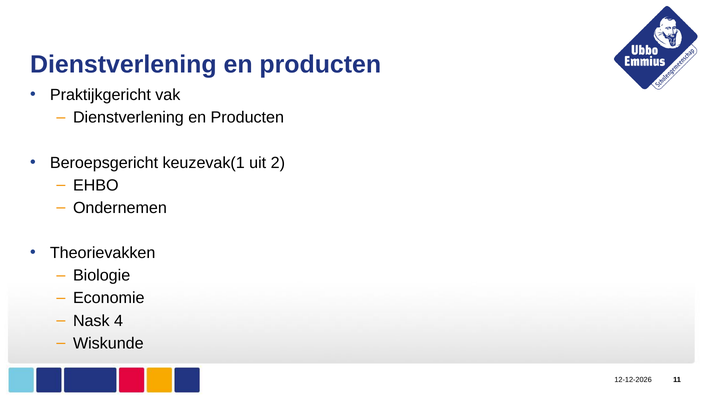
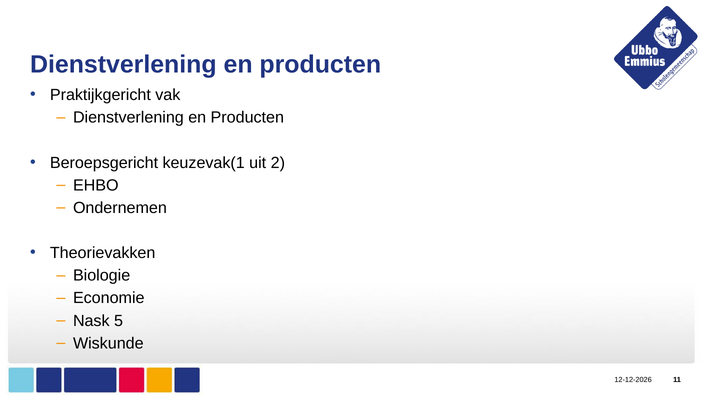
4: 4 -> 5
